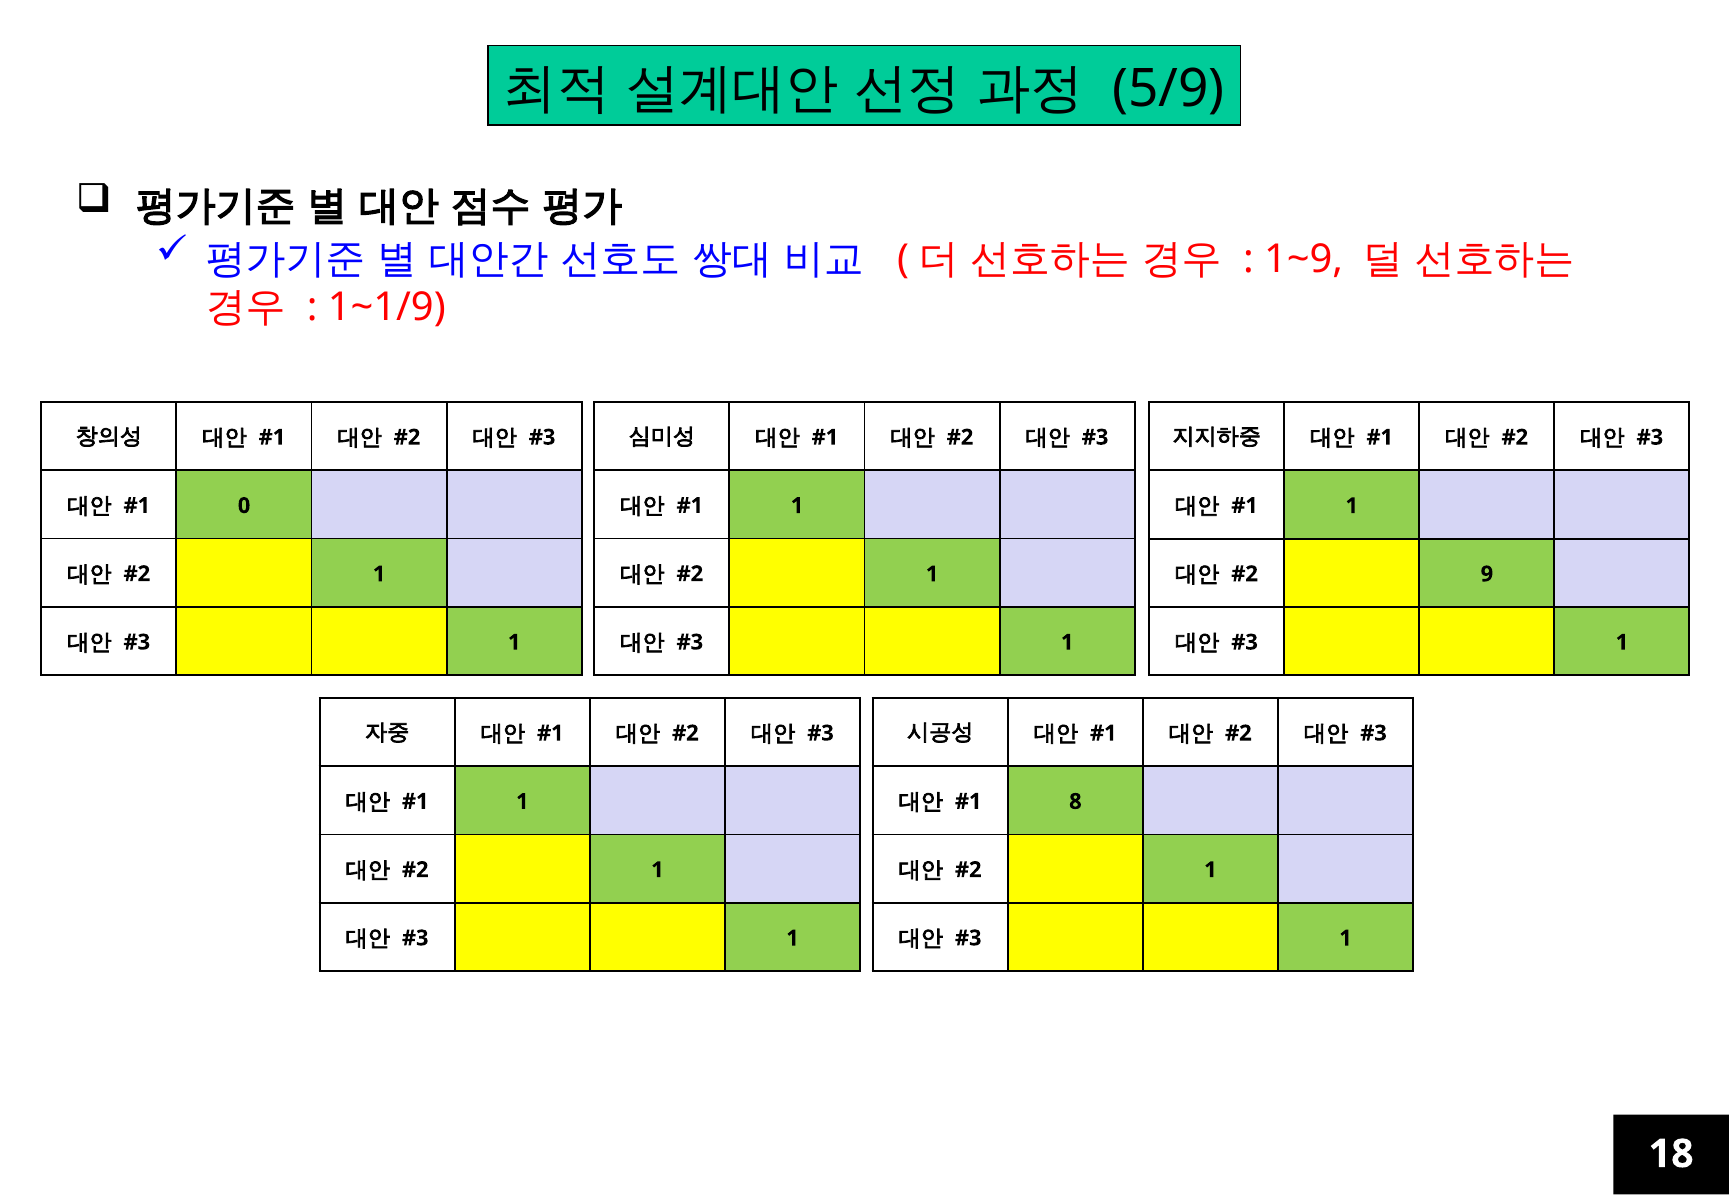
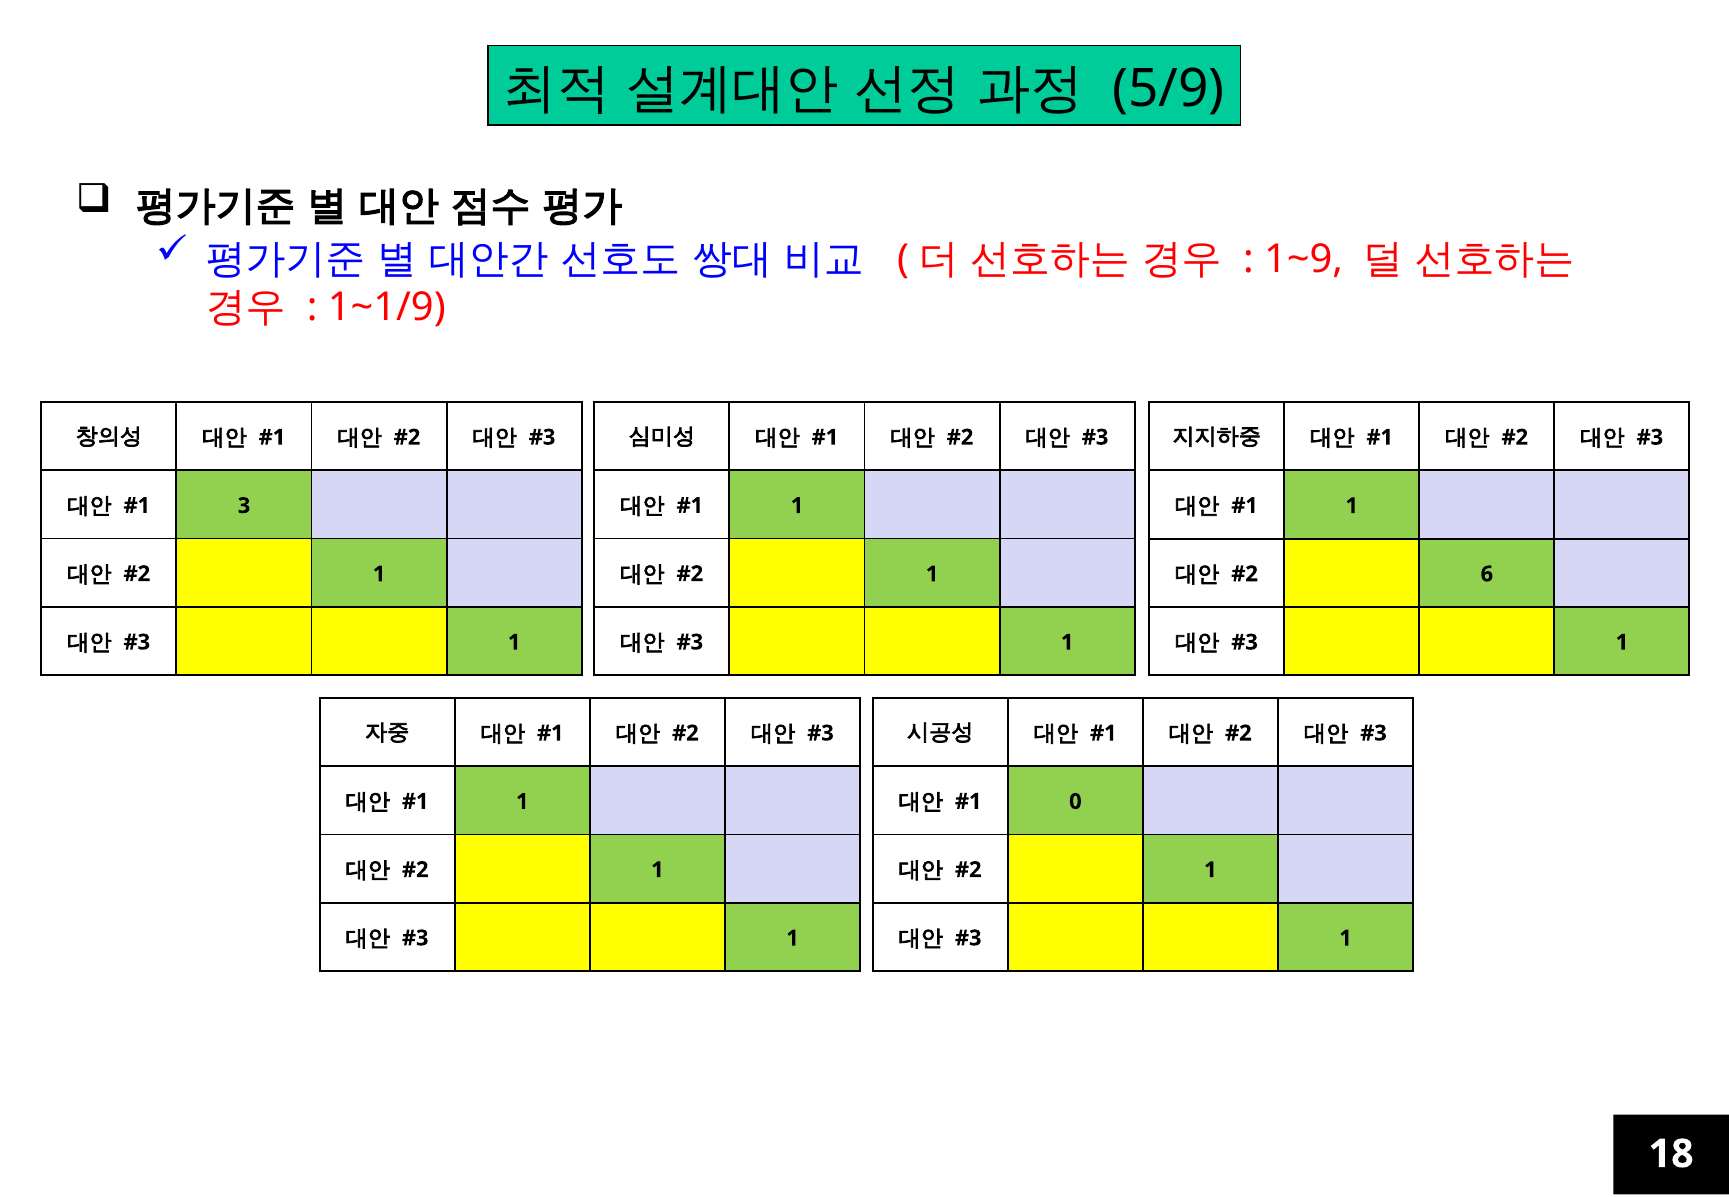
0: 0 -> 3
9: 9 -> 6
8: 8 -> 0
